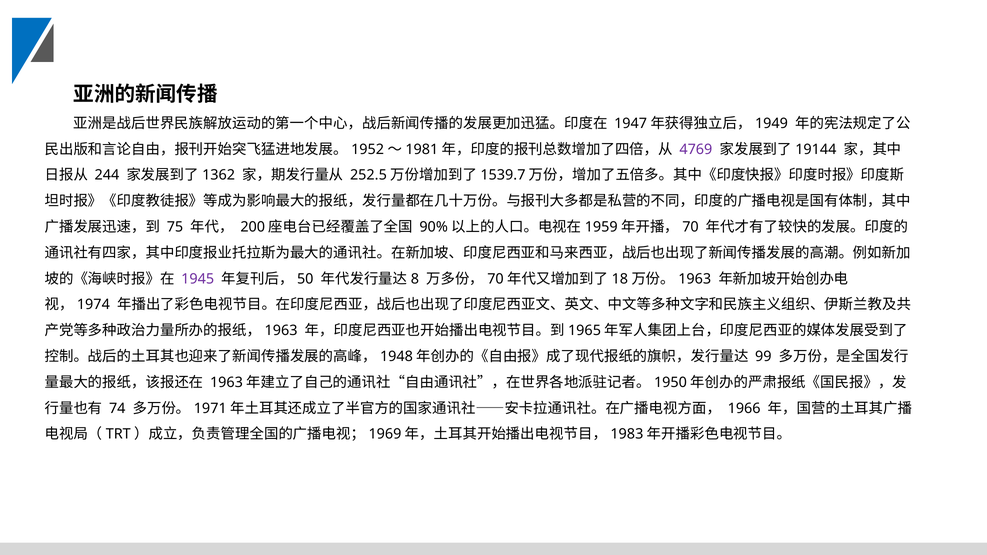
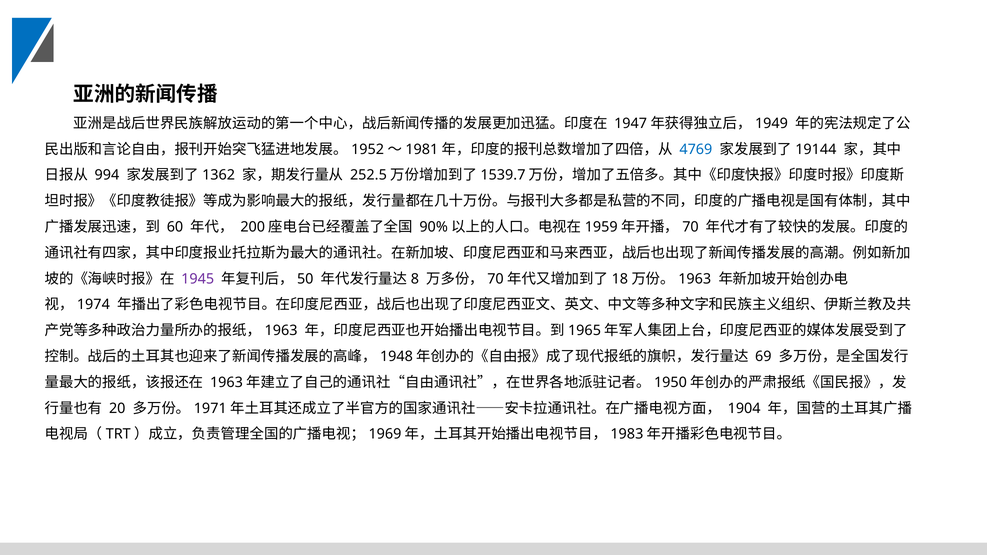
4769 colour: purple -> blue
244: 244 -> 994
75: 75 -> 60
99: 99 -> 69
74: 74 -> 20
1966: 1966 -> 1904
